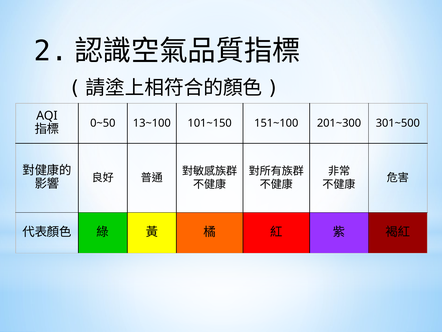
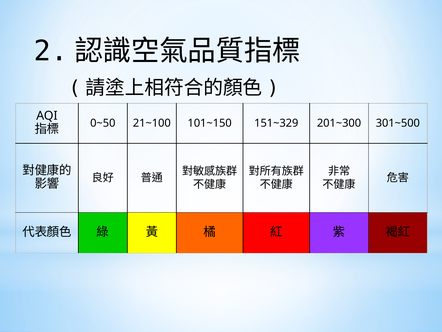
13~100: 13~100 -> 21~100
151~100: 151~100 -> 151~329
